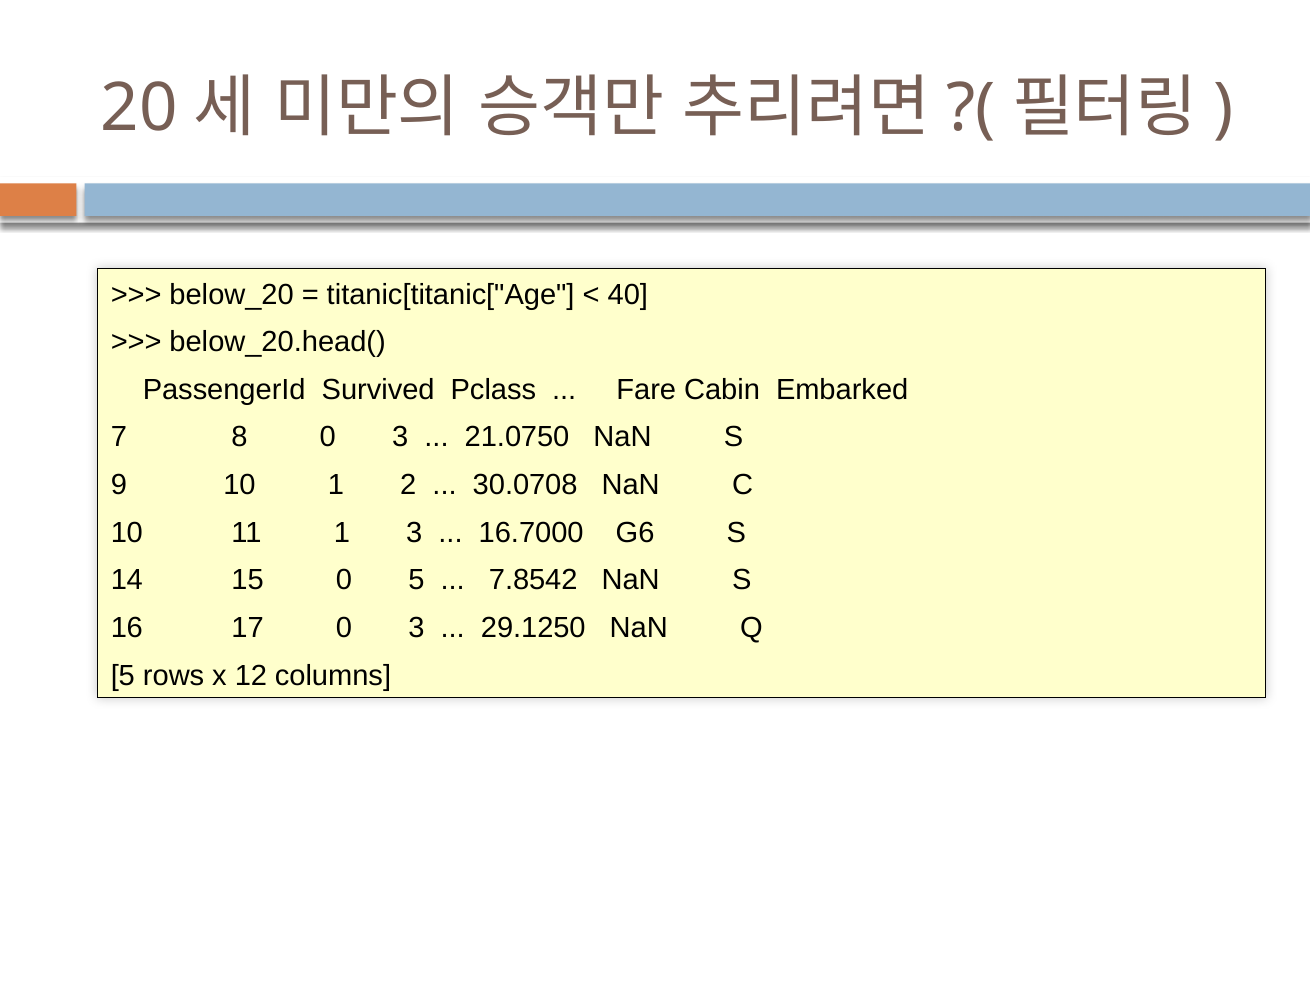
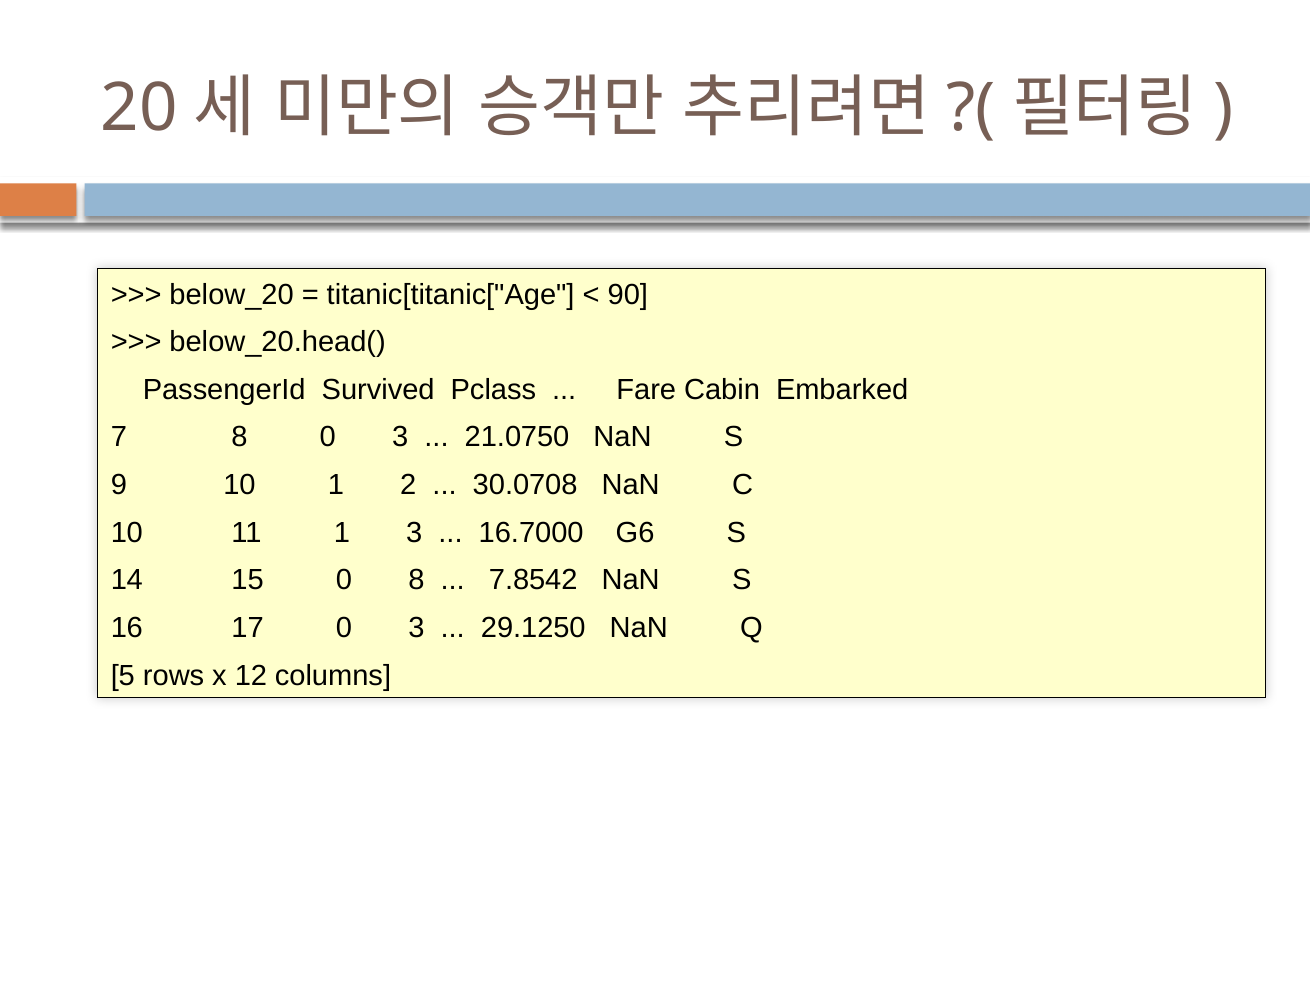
40: 40 -> 90
0 5: 5 -> 8
